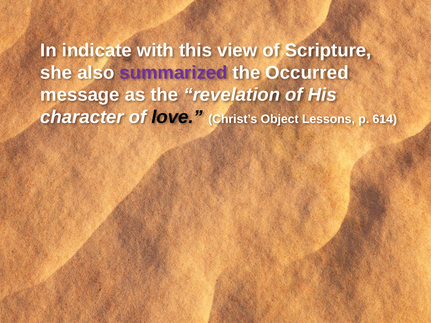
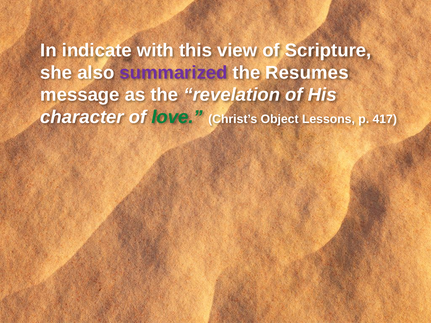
Occurred: Occurred -> Resumes
love colour: black -> green
614: 614 -> 417
